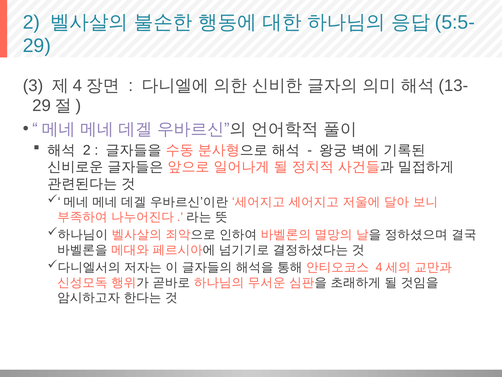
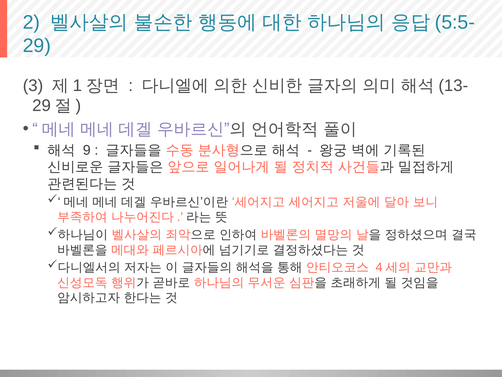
4: 4 -> 1
2 at (87, 150): 2 -> 9
